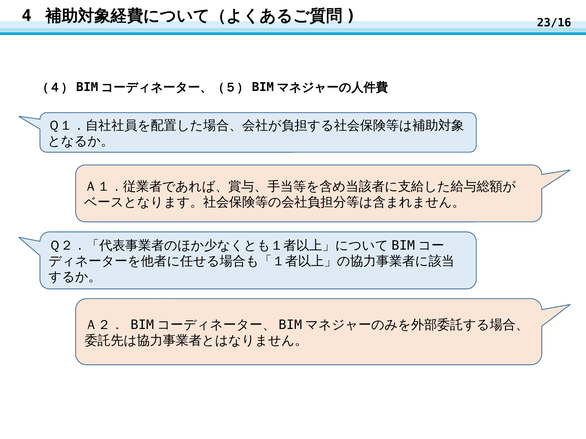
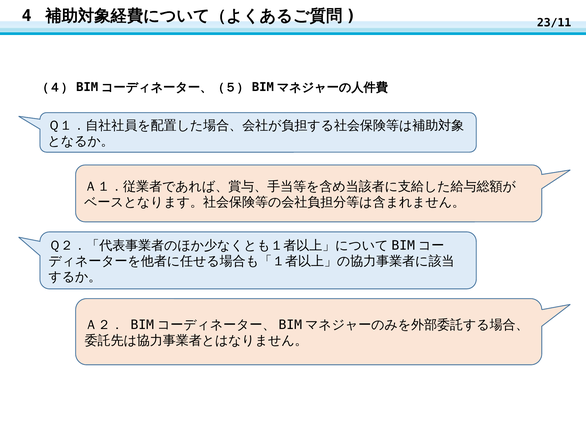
23/16: 23/16 -> 23/11
